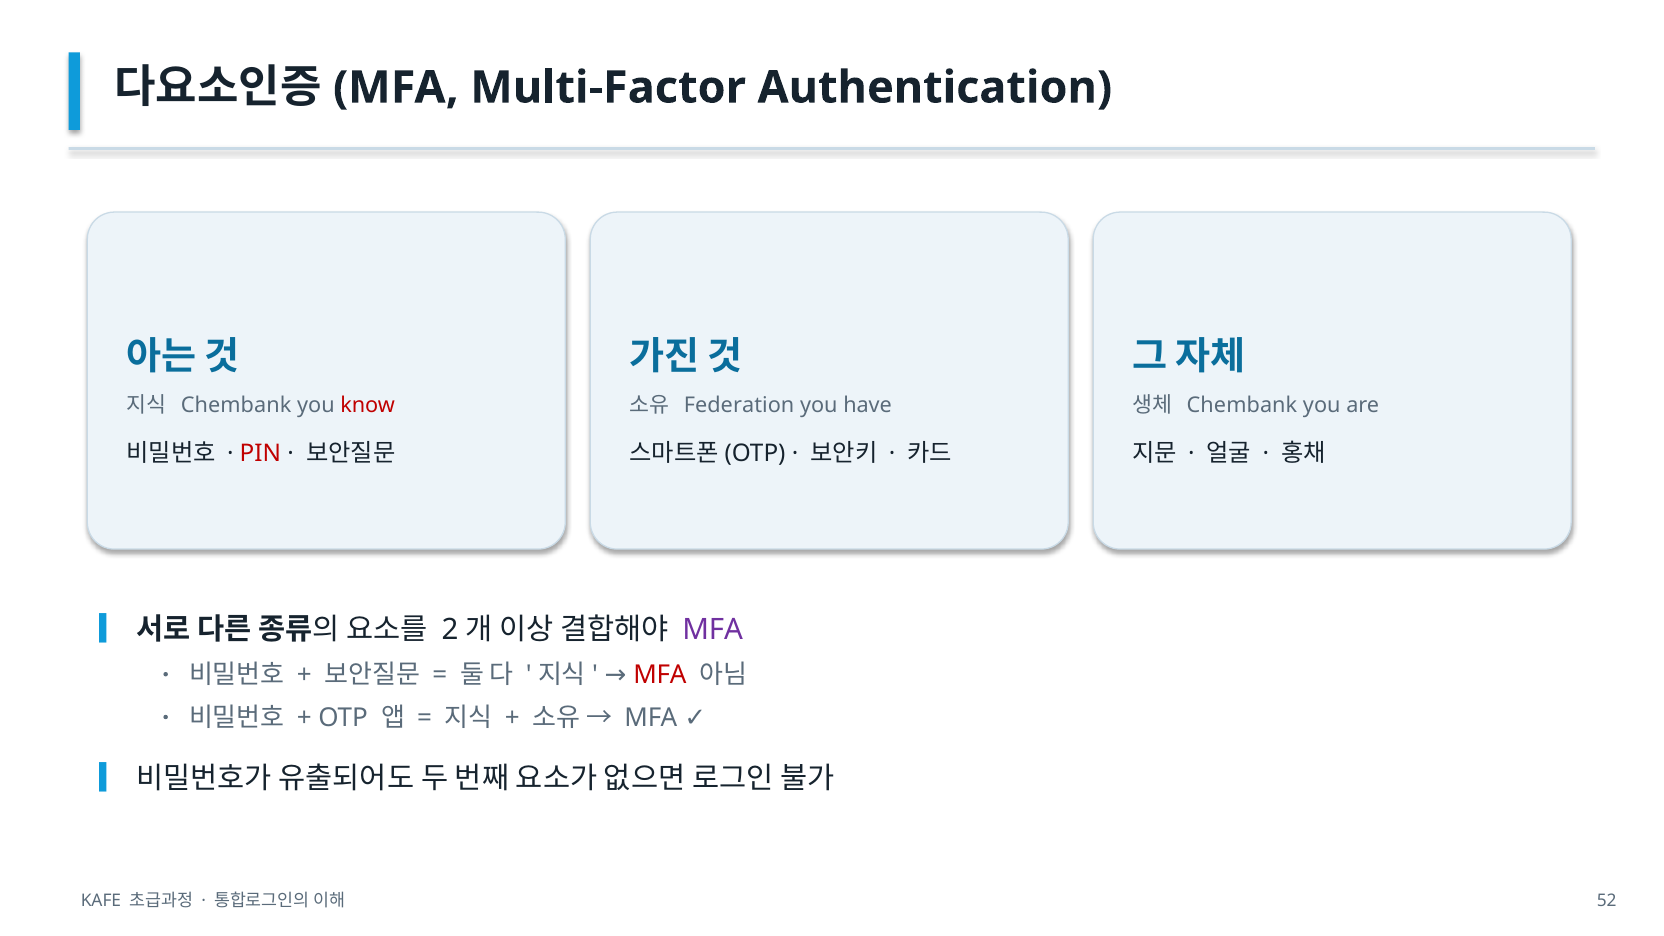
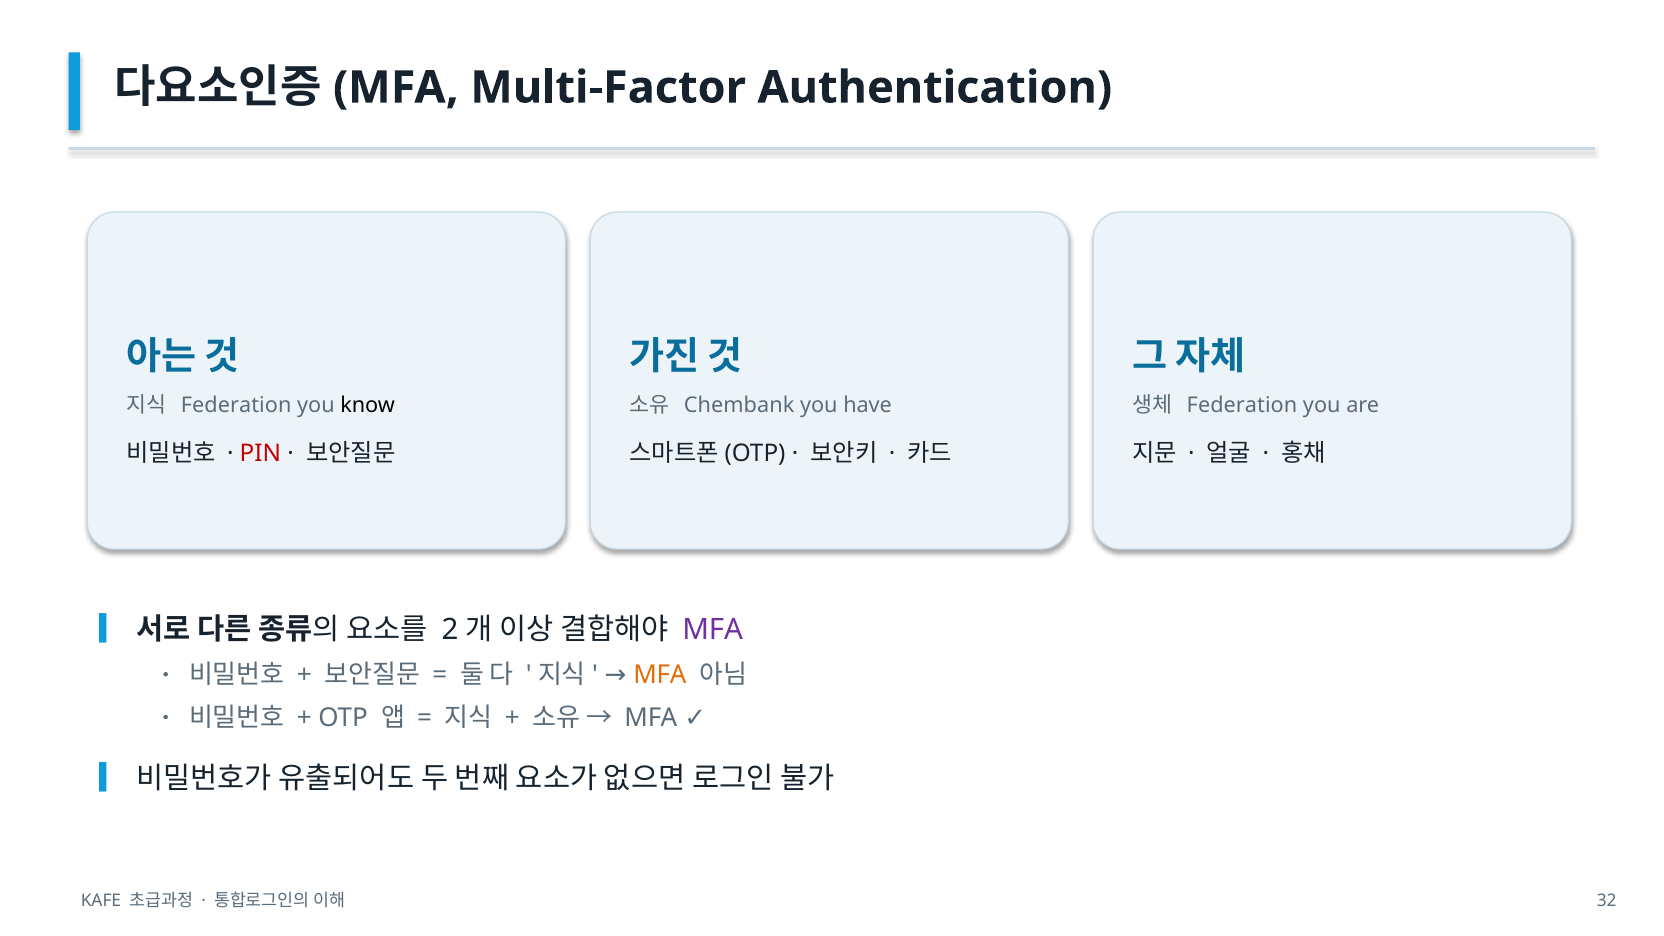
Chembank at (236, 405): Chembank -> Federation
know colour: red -> black
Federation: Federation -> Chembank
Chembank at (1242, 405): Chembank -> Federation
MFA at (660, 675) colour: red -> orange
52: 52 -> 32
